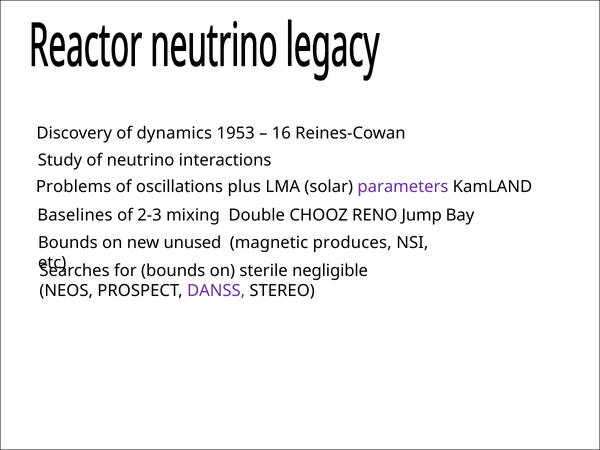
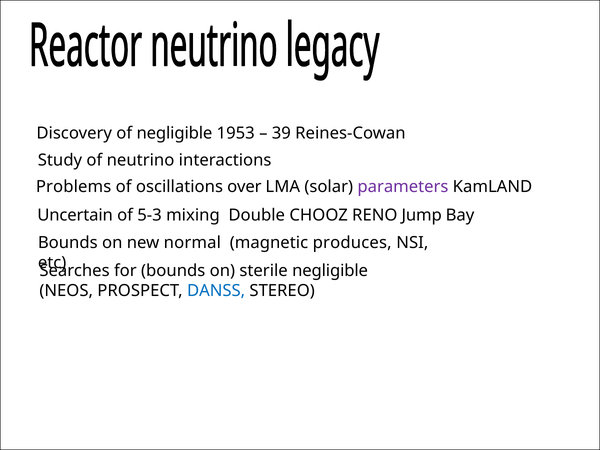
of dynamics: dynamics -> negligible
16: 16 -> 39
plus: plus -> over
Baselines: Baselines -> Uncertain
2-3: 2-3 -> 5-3
unused: unused -> normal
DANSS colour: purple -> blue
